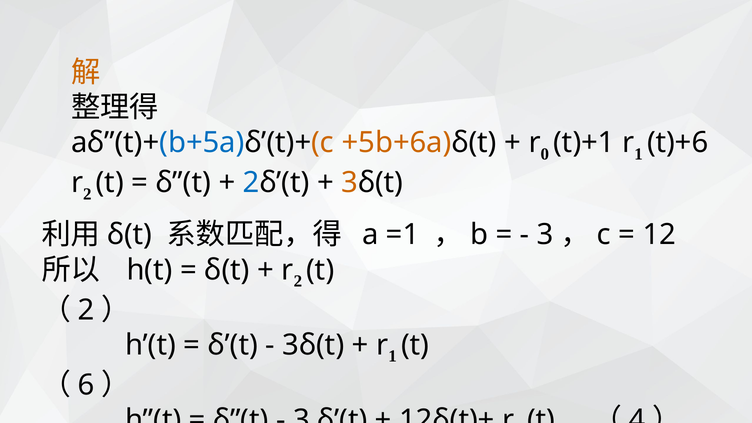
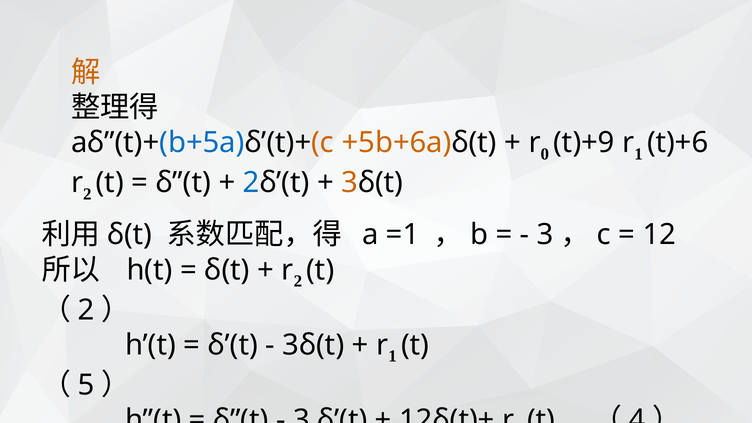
t)+1: t)+1 -> t)+9
6: 6 -> 5
